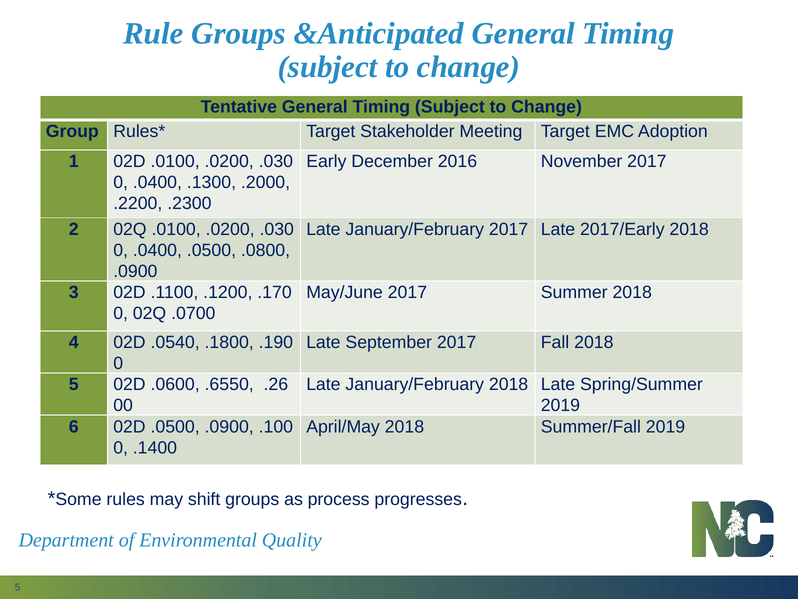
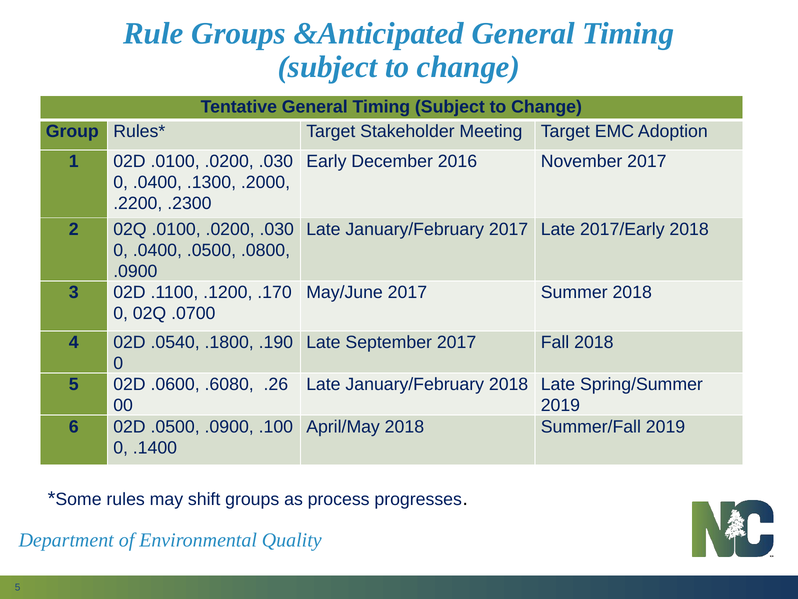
.6550: .6550 -> .6080
